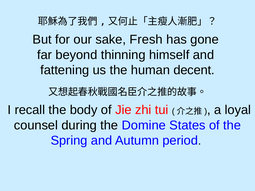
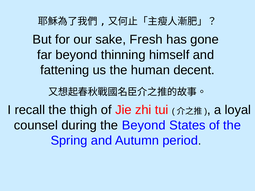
body: body -> thigh
the Domine: Domine -> Beyond
